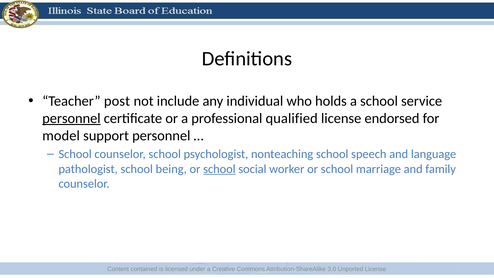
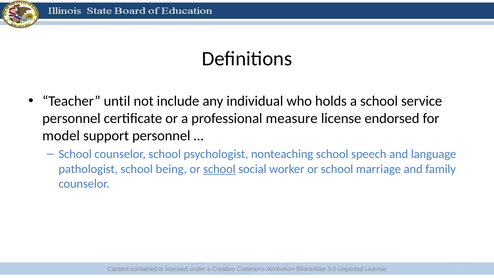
post: post -> until
personnel at (71, 118) underline: present -> none
qualified: qualified -> measure
